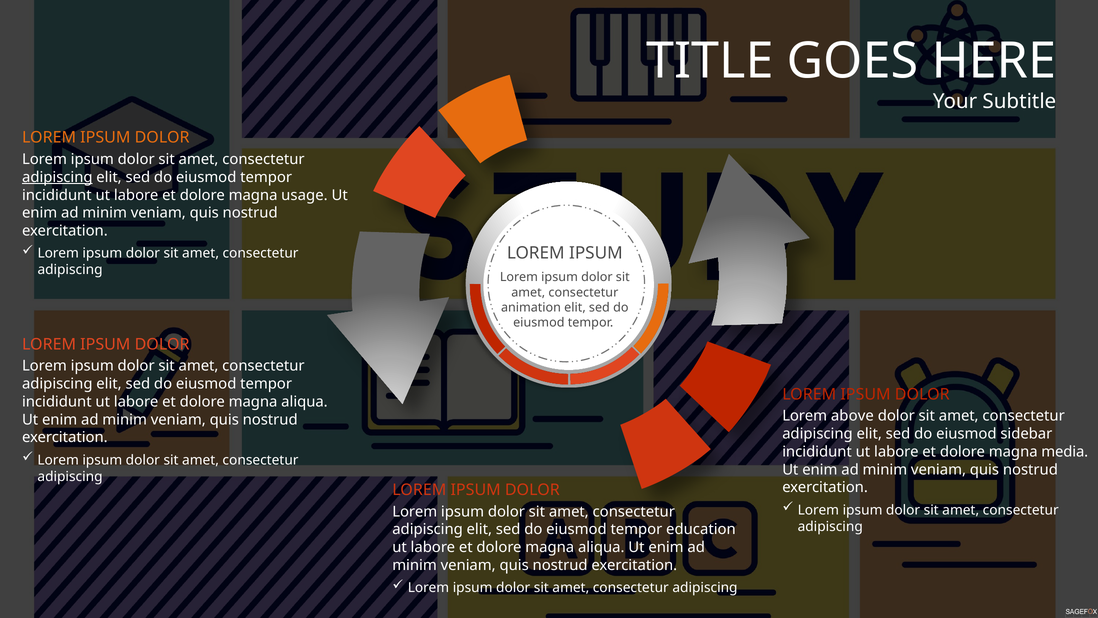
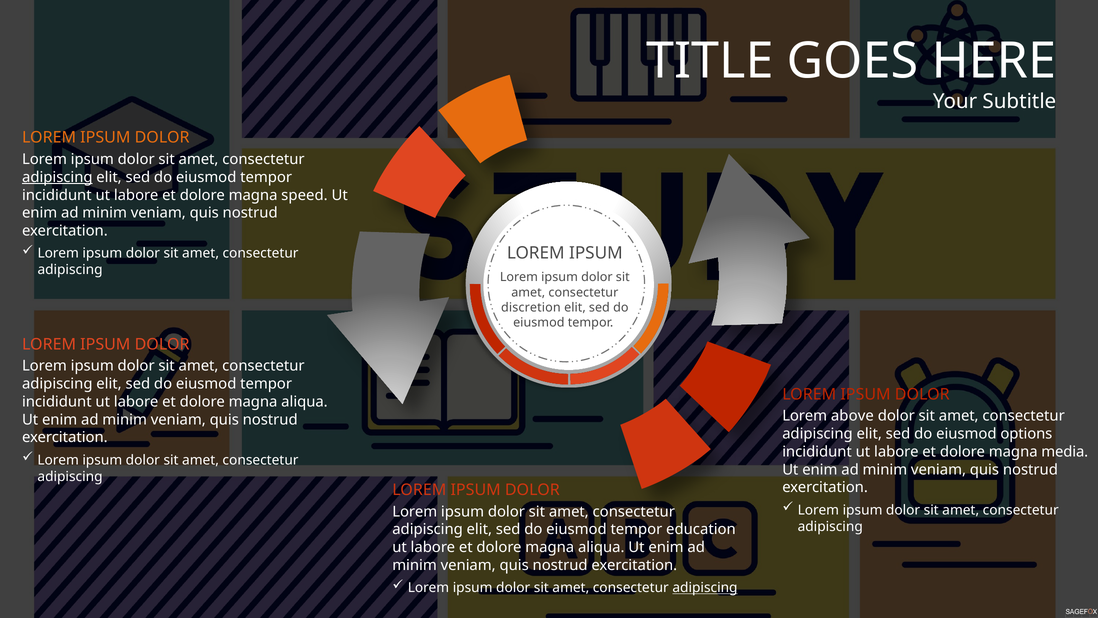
usage: usage -> speed
animation: animation -> discretion
sidebar: sidebar -> options
adipiscing at (705, 588) underline: none -> present
